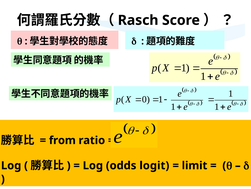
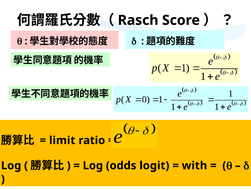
from: from -> limit
limit: limit -> with
